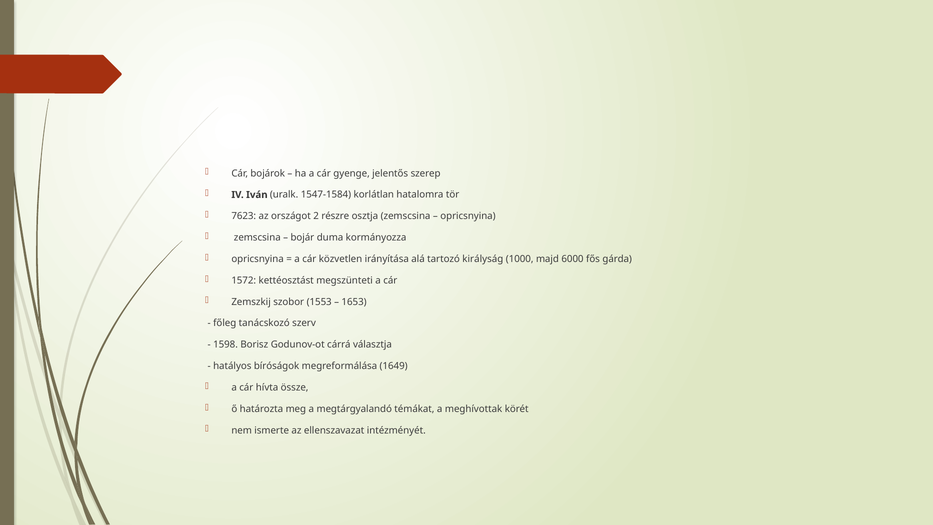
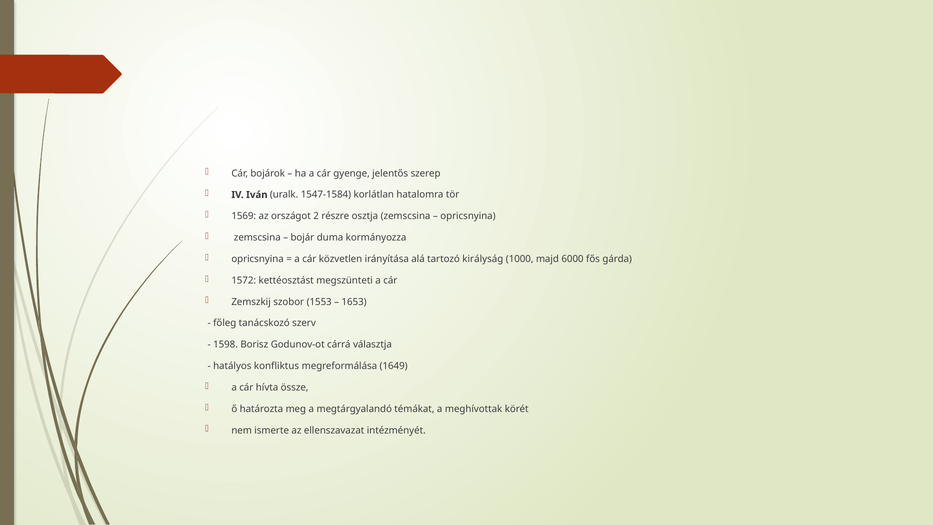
7623: 7623 -> 1569
bíróságok: bíróságok -> konfliktus
